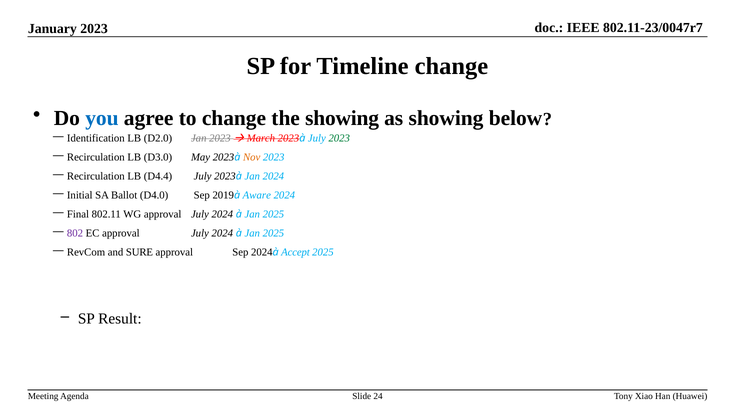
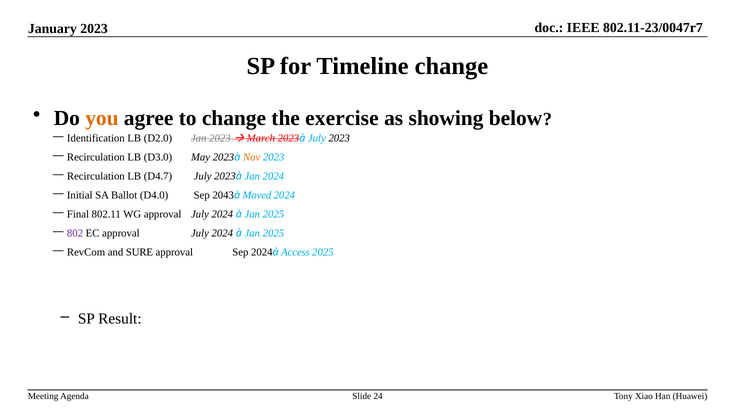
you colour: blue -> orange
the showing: showing -> exercise
2023 at (339, 138) colour: green -> black
D4.4: D4.4 -> D4.7
2019: 2019 -> 2043
Aware: Aware -> Moved
Accept: Accept -> Access
